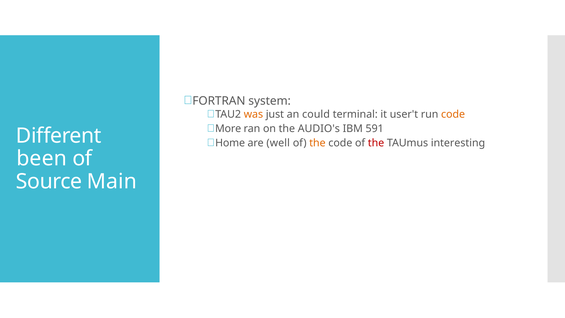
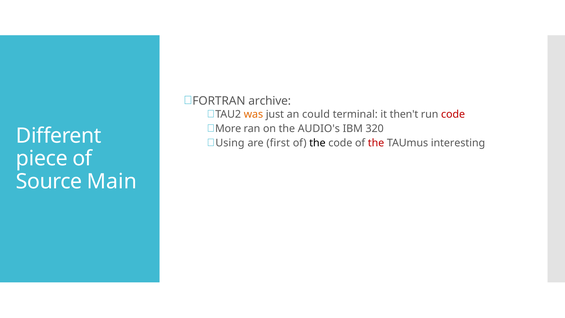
system: system -> archive
user't: user't -> then't
code at (453, 114) colour: orange -> red
591: 591 -> 320
Home: Home -> Using
well: well -> first
the at (317, 143) colour: orange -> black
been: been -> piece
